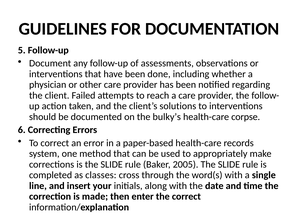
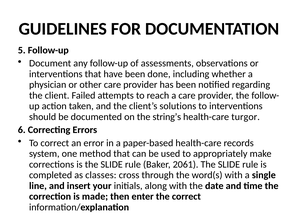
bulky’s: bulky’s -> string’s
corpse: corpse -> turgor
2005: 2005 -> 2061
